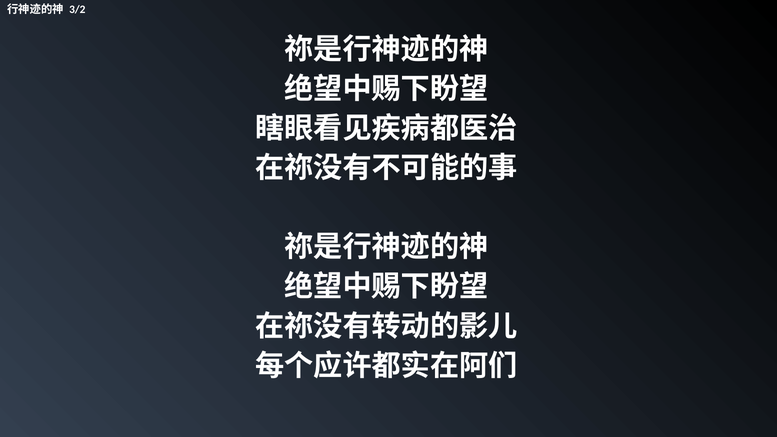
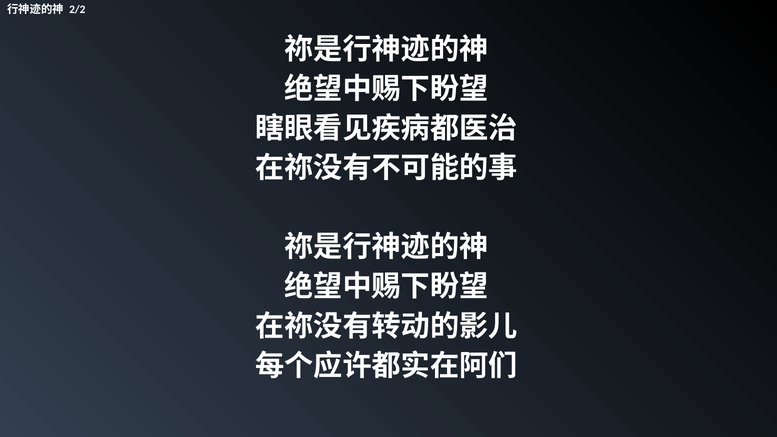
3/2: 3/2 -> 2/2
